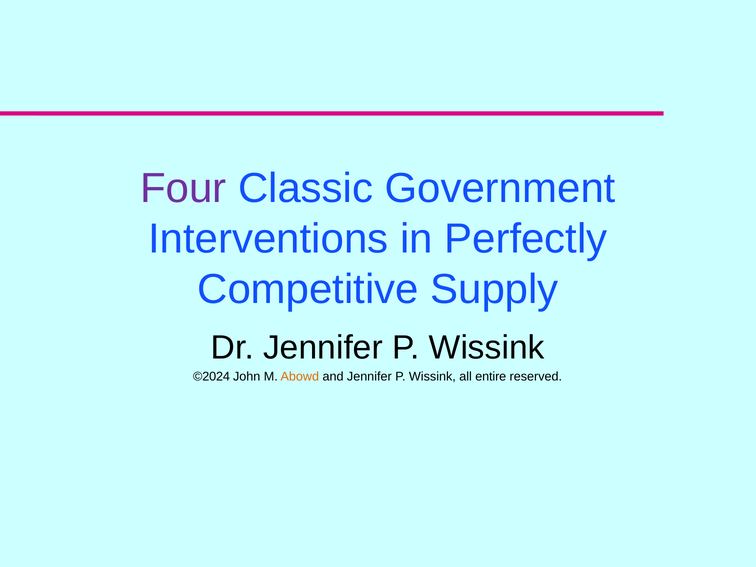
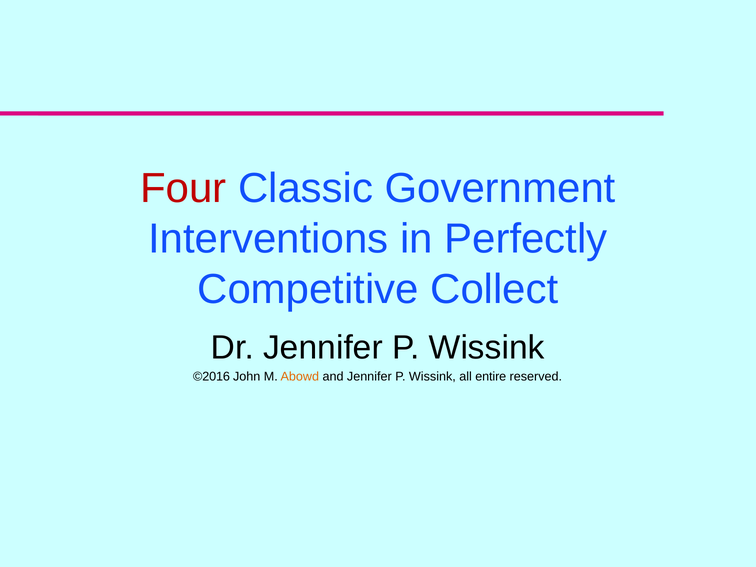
Four colour: purple -> red
Supply: Supply -> Collect
©2024: ©2024 -> ©2016
